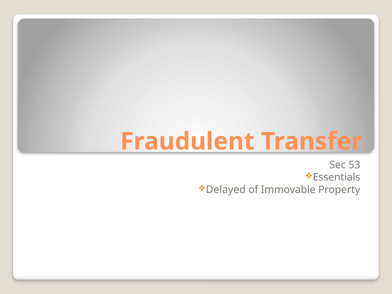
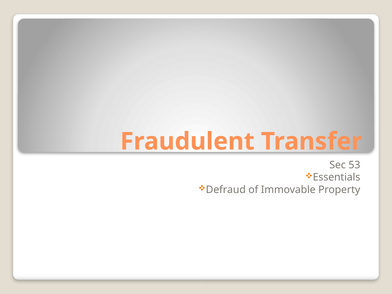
Delayed: Delayed -> Defraud
